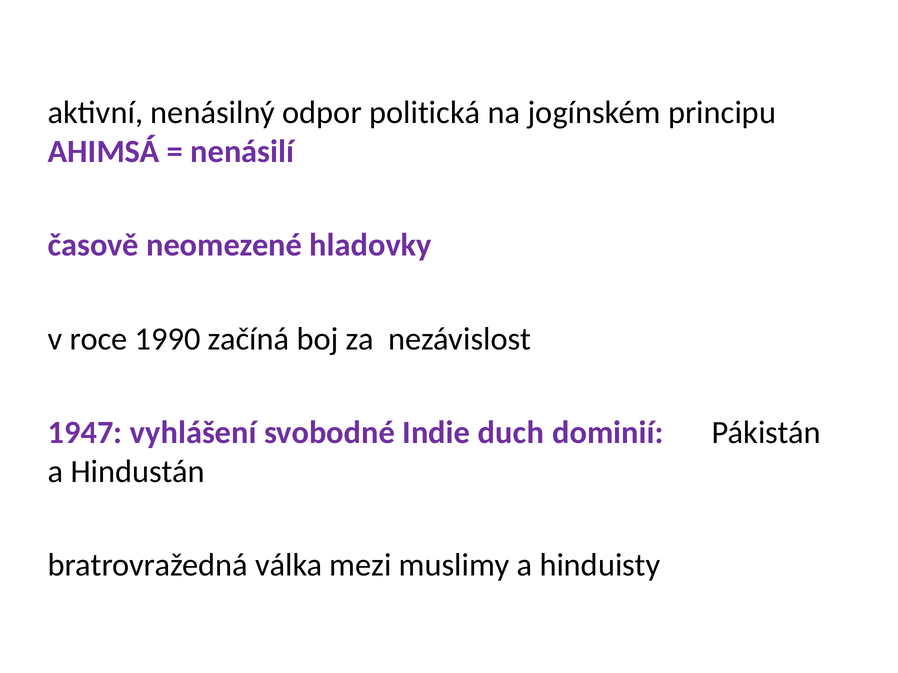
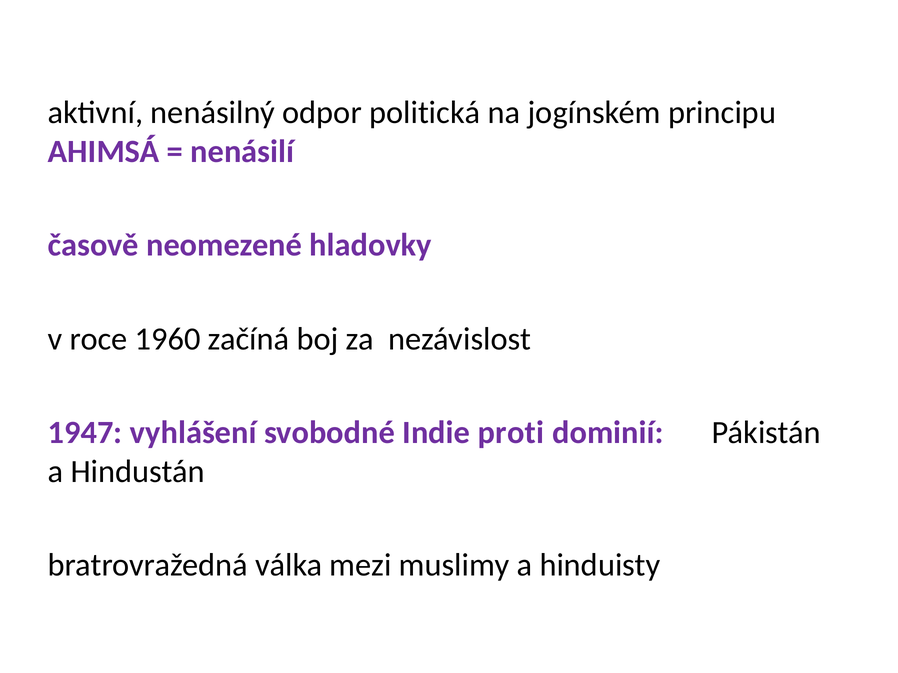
1990: 1990 -> 1960
duch: duch -> proti
